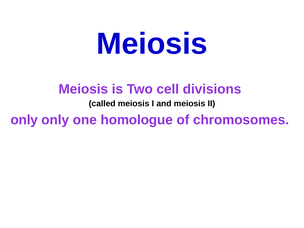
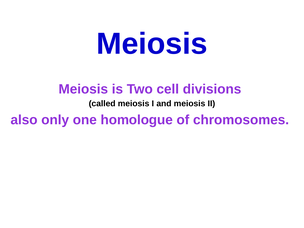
only at (24, 120): only -> also
